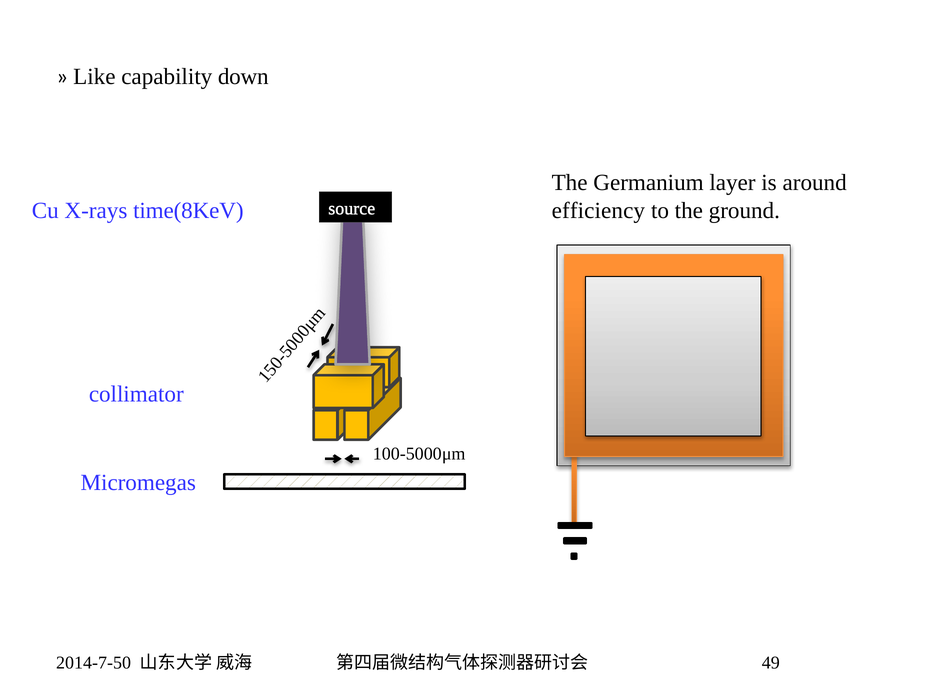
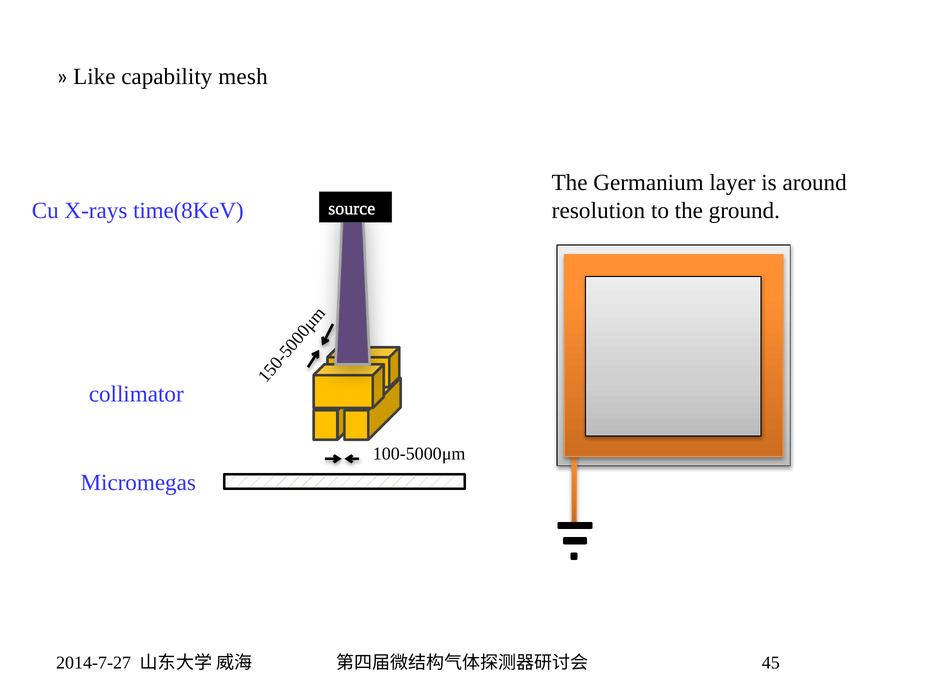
down: down -> mesh
efficiency: efficiency -> resolution
2014-7-50: 2014-7-50 -> 2014-7-27
49: 49 -> 45
